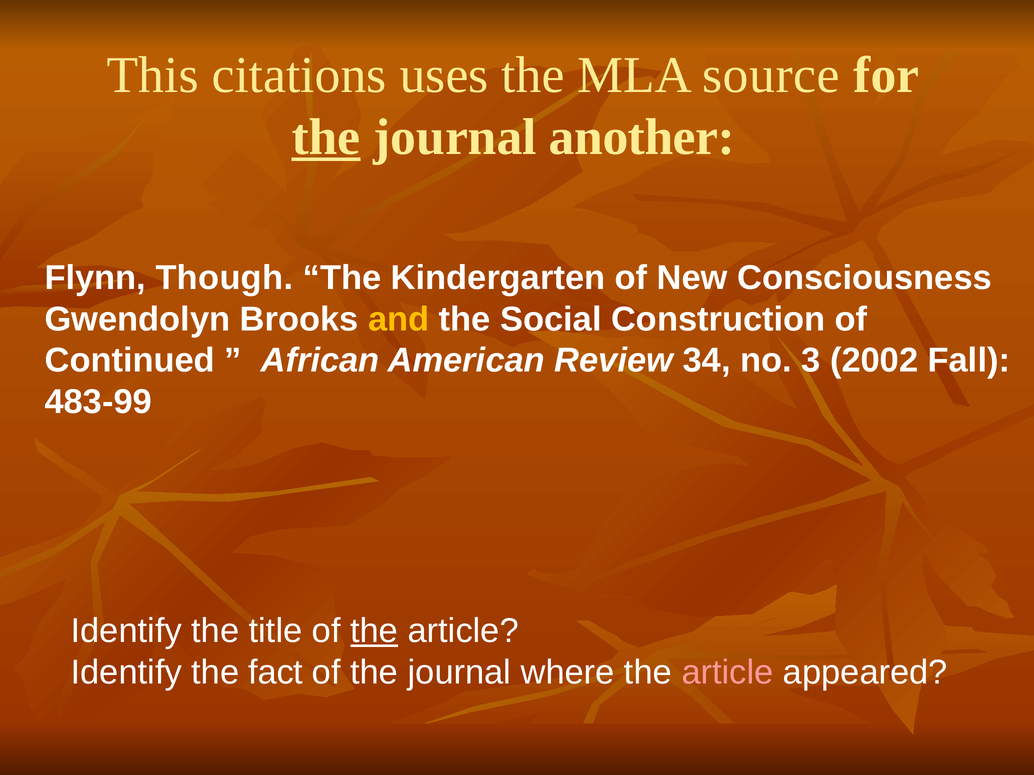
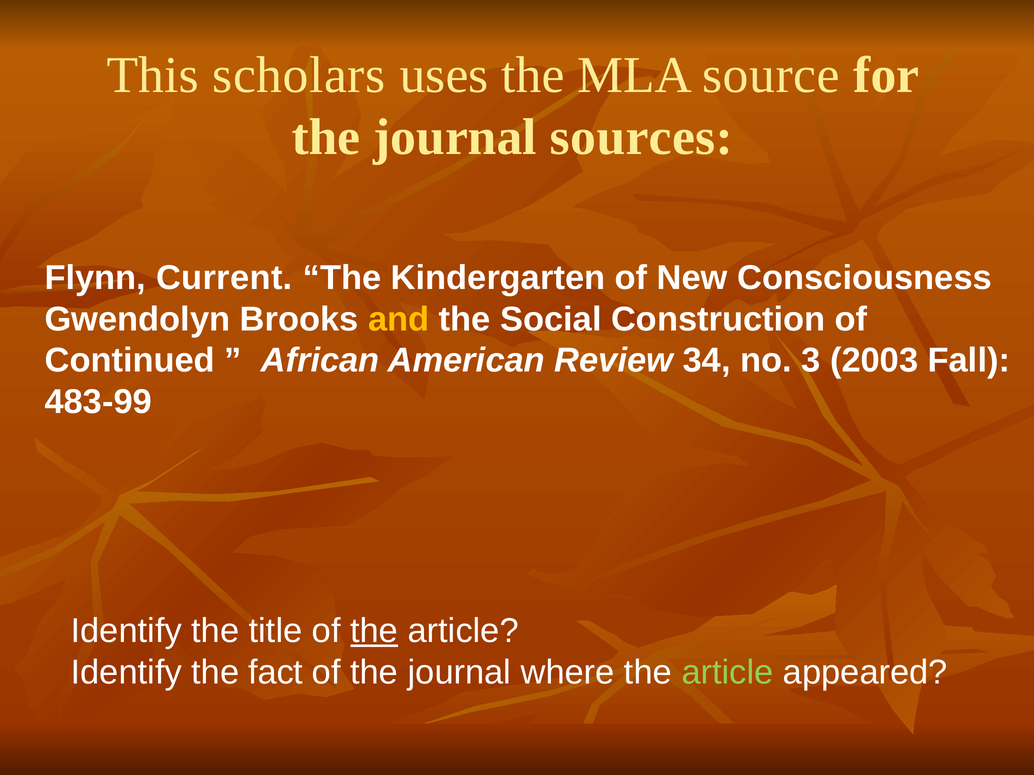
citations: citations -> scholars
the at (326, 137) underline: present -> none
another: another -> sources
Though: Though -> Current
2002: 2002 -> 2003
article at (727, 673) colour: pink -> light green
